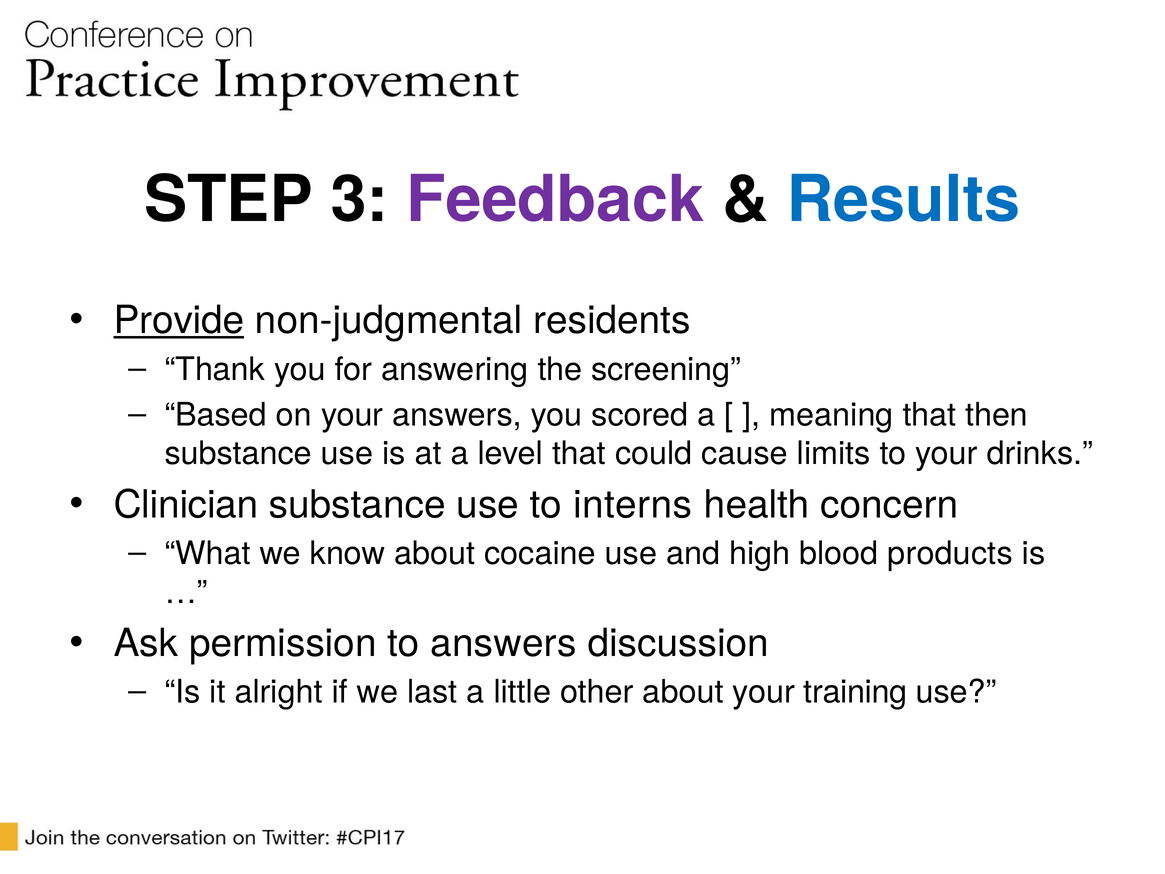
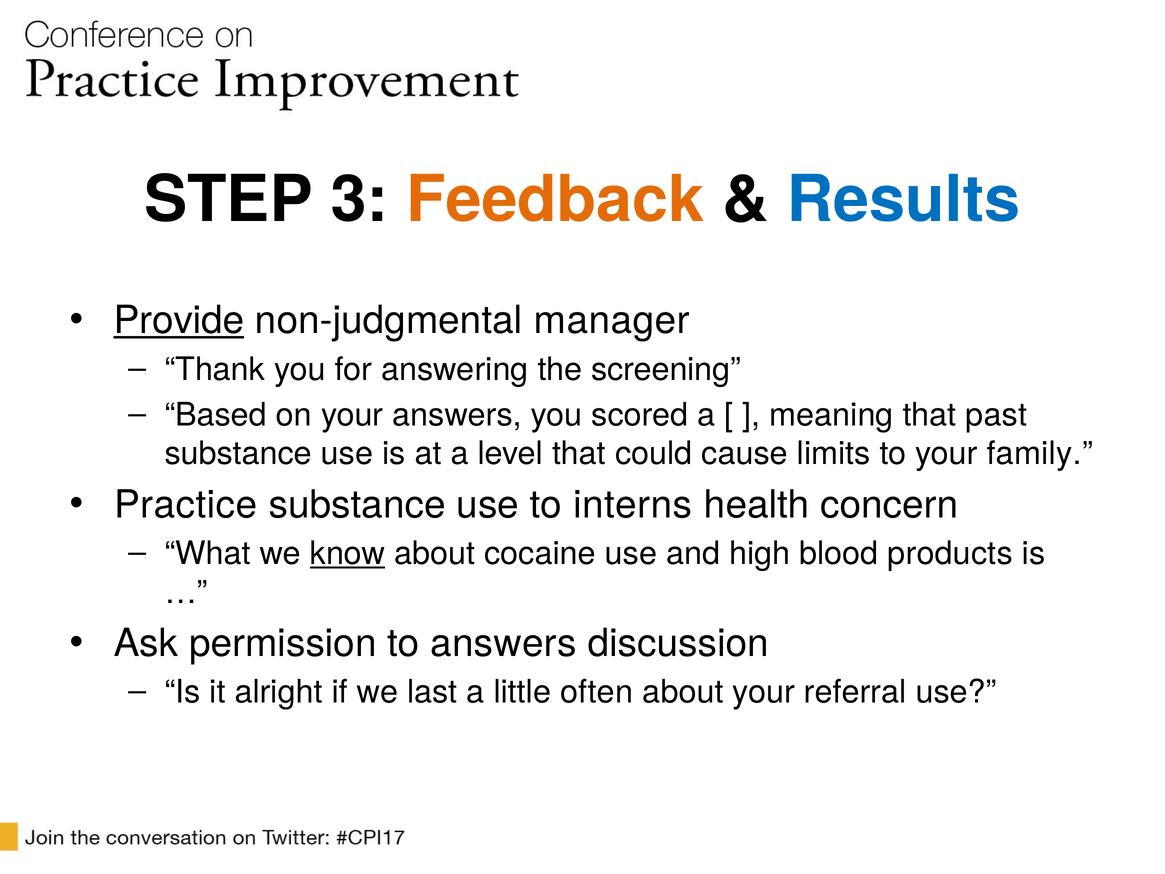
Feedback colour: purple -> orange
residents: residents -> manager
then: then -> past
drinks: drinks -> family
Clinician: Clinician -> Practice
know underline: none -> present
other: other -> often
training: training -> referral
